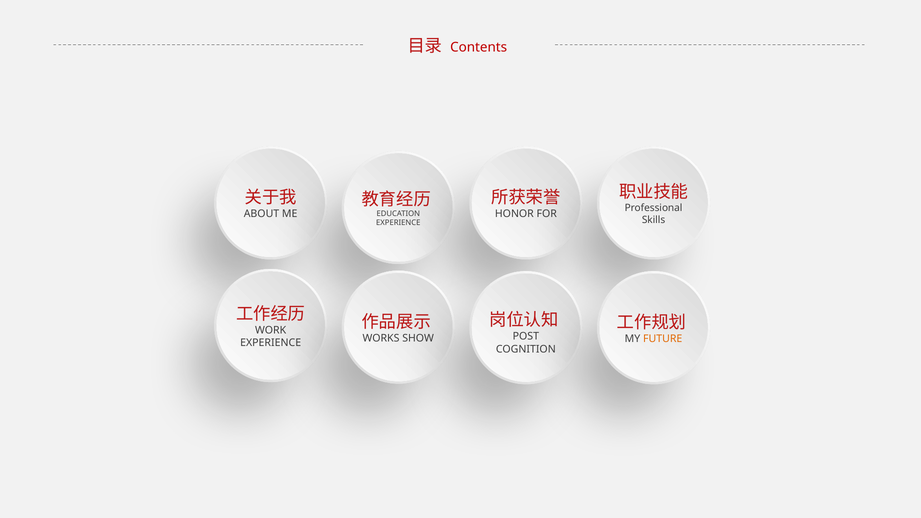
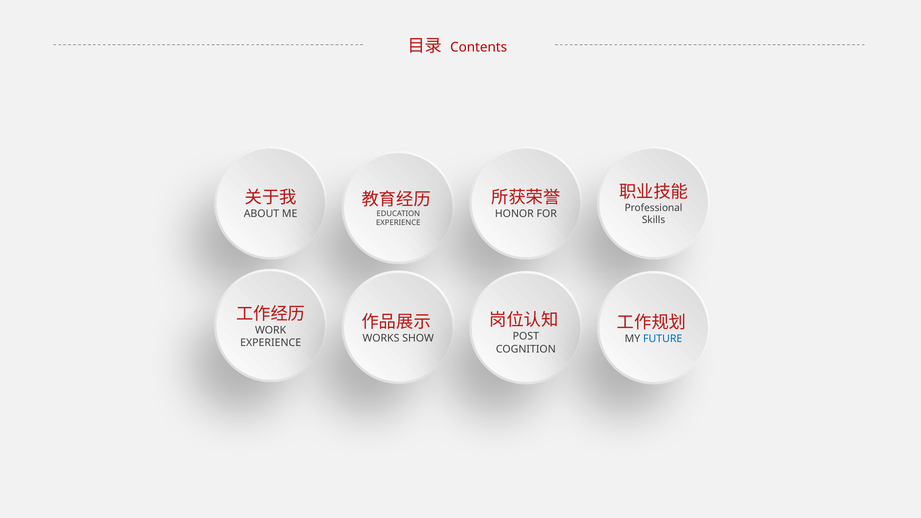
FUTURE colour: orange -> blue
